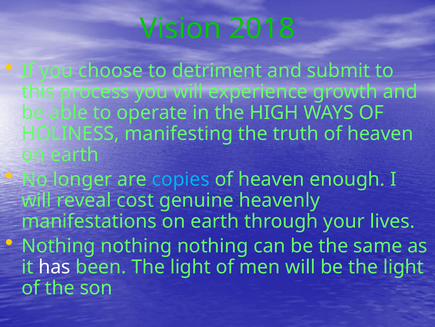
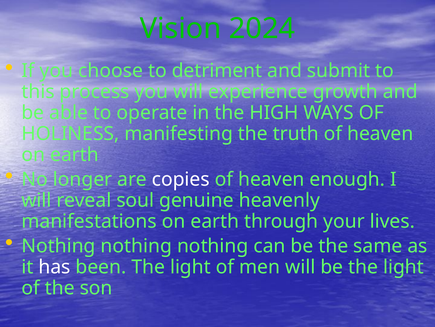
2018: 2018 -> 2024
copies colour: light blue -> white
cost: cost -> soul
